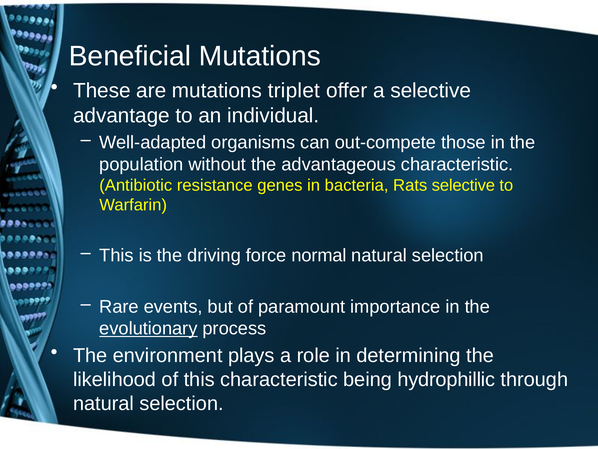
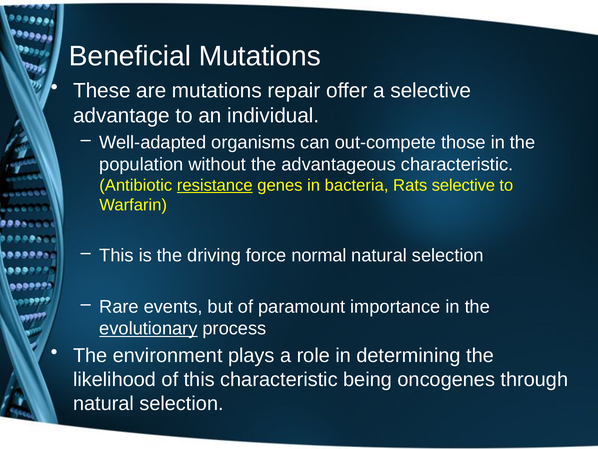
triplet: triplet -> repair
resistance underline: none -> present
hydrophillic: hydrophillic -> oncogenes
